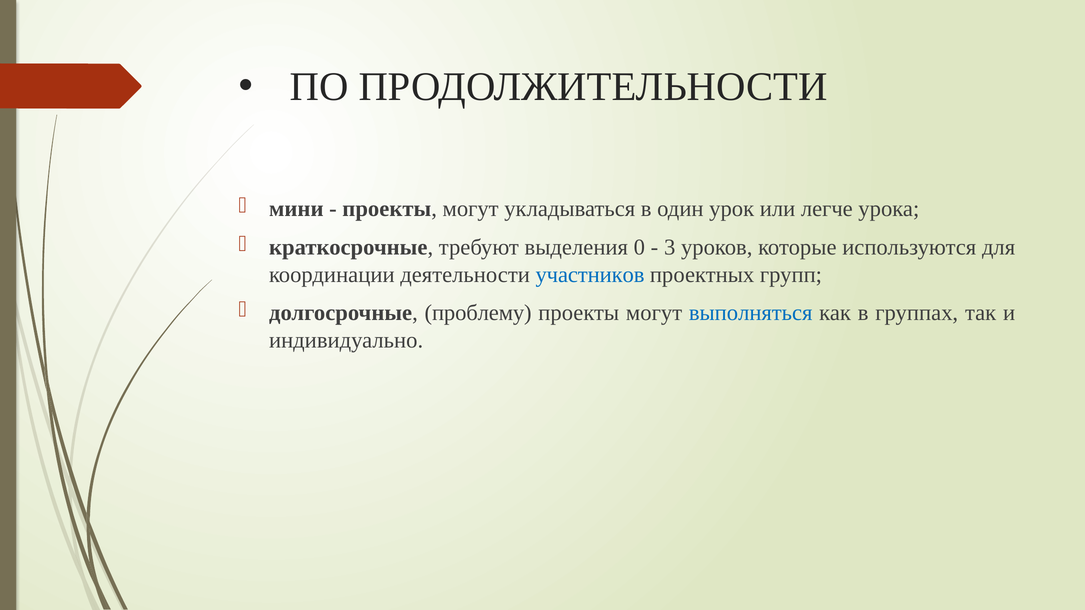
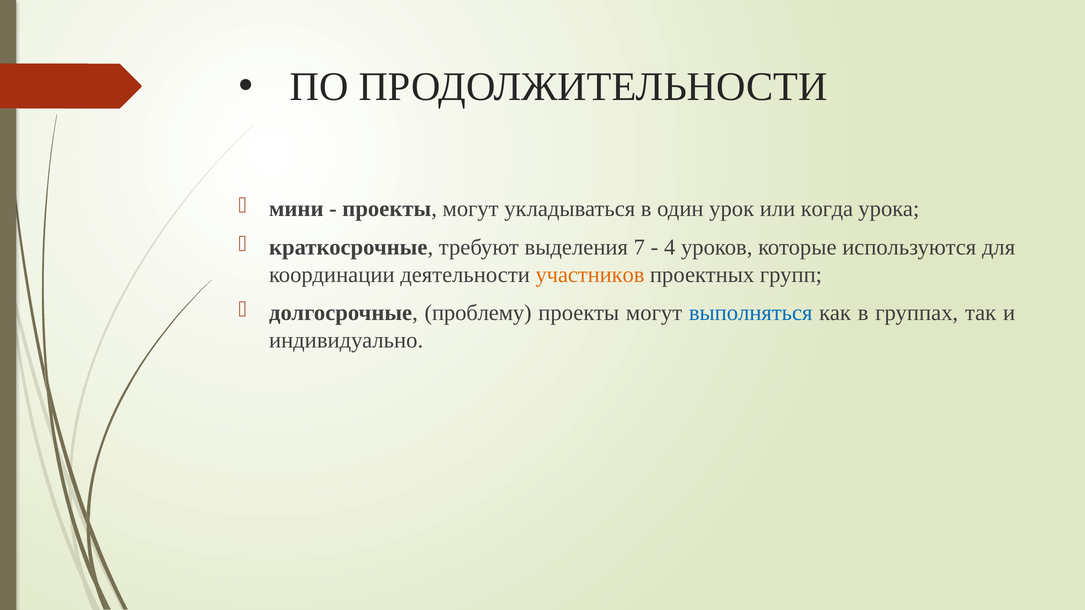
легче: легче -> когда
0: 0 -> 7
3: 3 -> 4
участников colour: blue -> orange
